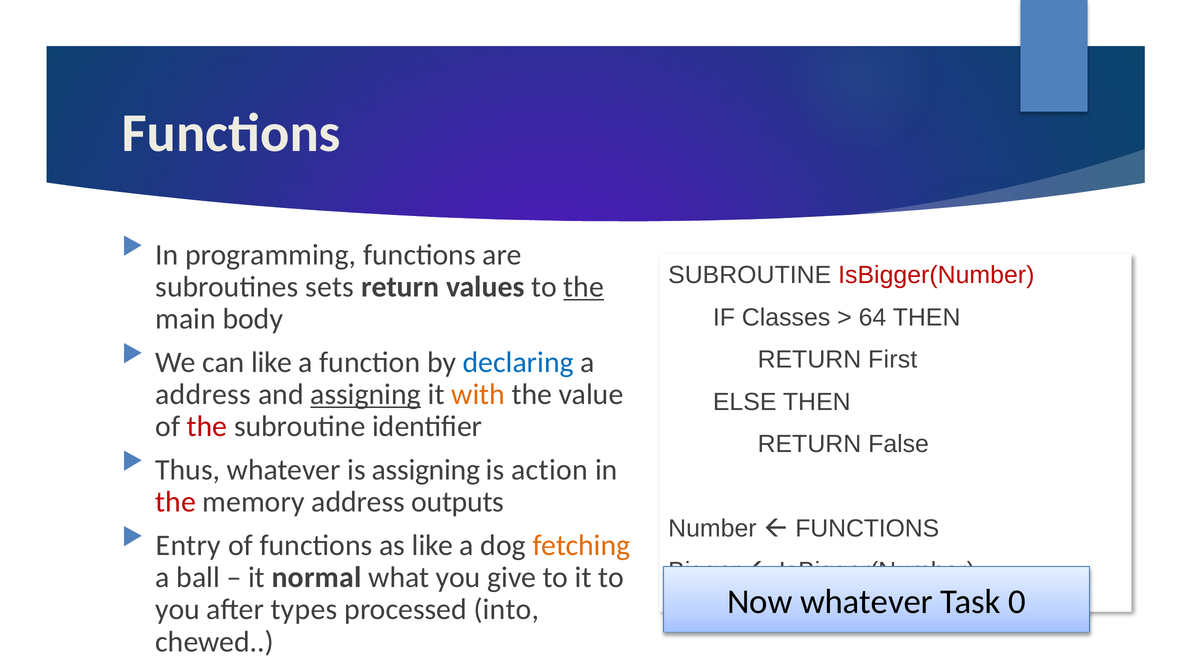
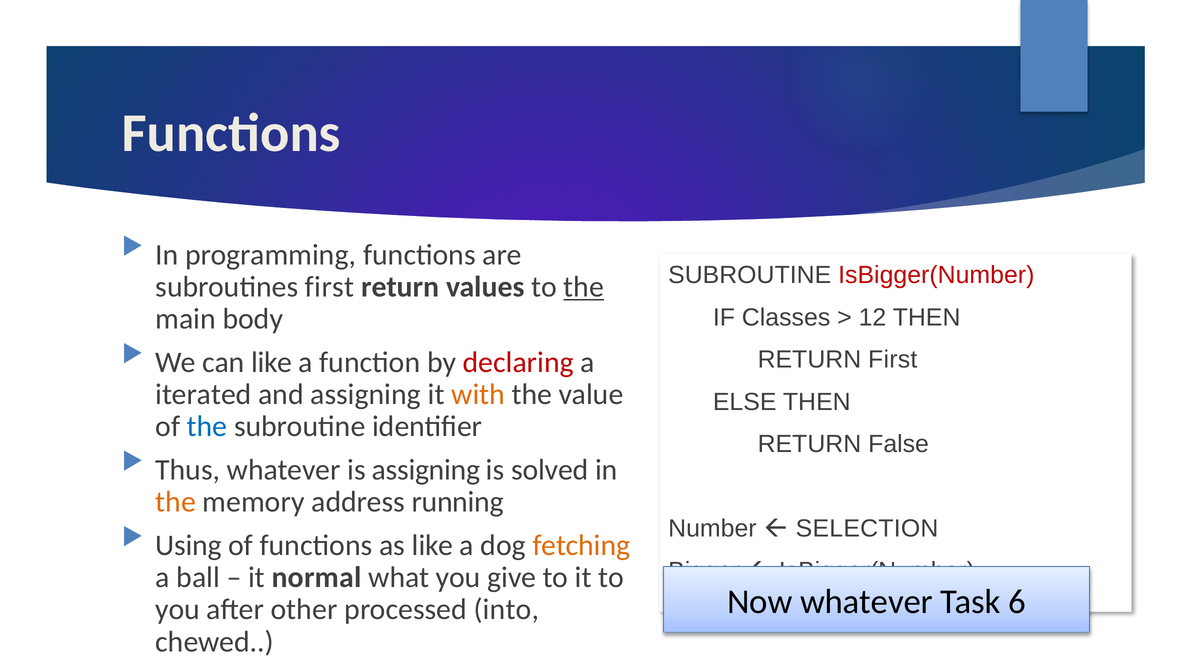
subroutines sets: sets -> first
64: 64 -> 12
declaring colour: blue -> red
address at (203, 395): address -> iterated
assigning at (366, 395) underline: present -> none
the at (207, 427) colour: red -> blue
action: action -> solved
the at (176, 502) colour: red -> orange
outputs: outputs -> running
FUNCTIONS at (867, 529): FUNCTIONS -> SELECTION
Entry: Entry -> Using
0: 0 -> 6
types: types -> other
